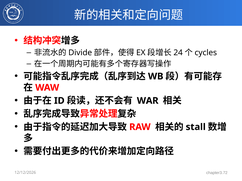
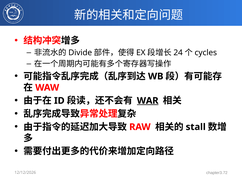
WAR underline: none -> present
